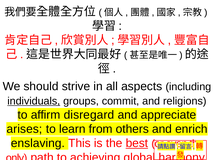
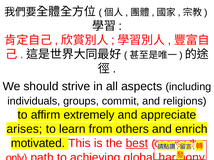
individuals underline: present -> none
disregard: disregard -> extremely
enslaving: enslaving -> motivated
